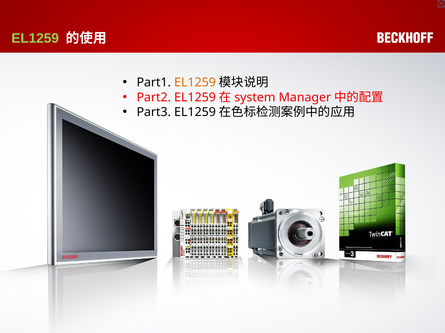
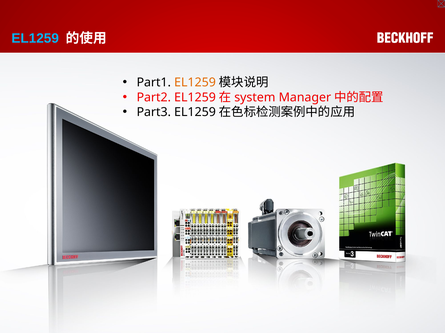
EL1259 at (35, 38) colour: light green -> light blue
